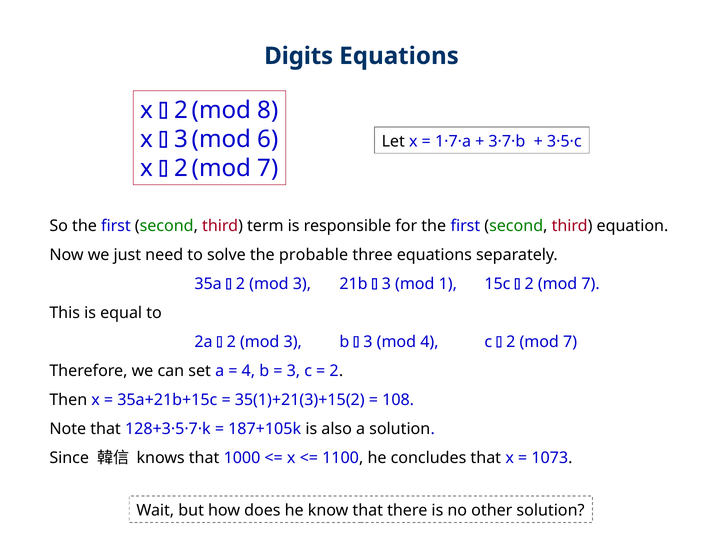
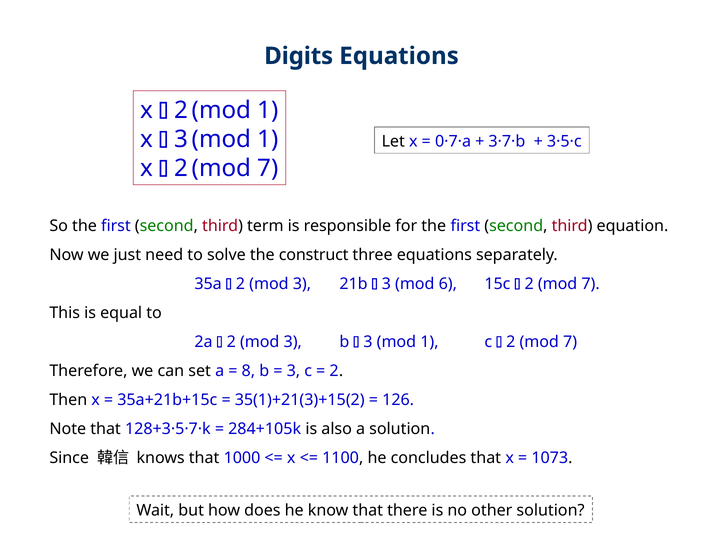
2 mod 8: 8 -> 1
6 at (268, 139): 6 -> 1
1·7·a: 1·7·a -> 0·7·a
probable: probable -> construct
1: 1 -> 6
4 at (429, 342): 4 -> 1
4 at (248, 371): 4 -> 8
108: 108 -> 126
187+105k: 187+105k -> 284+105k
